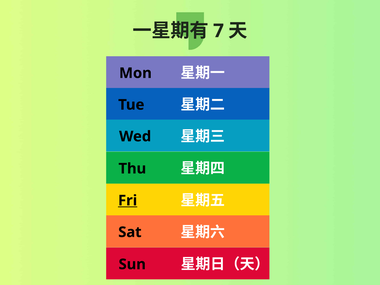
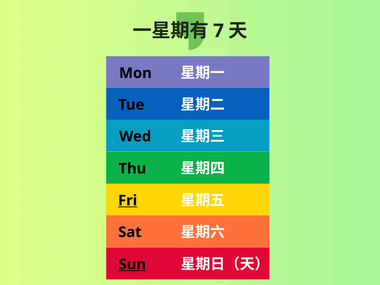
Sun underline: none -> present
